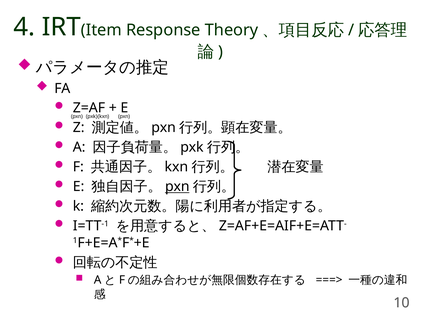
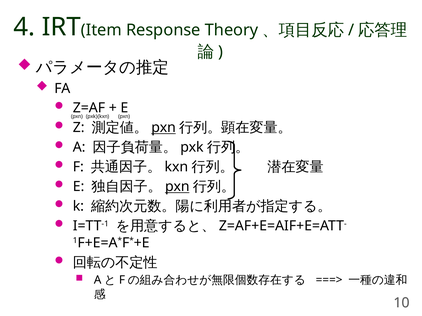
pxn at (164, 128) underline: none -> present
